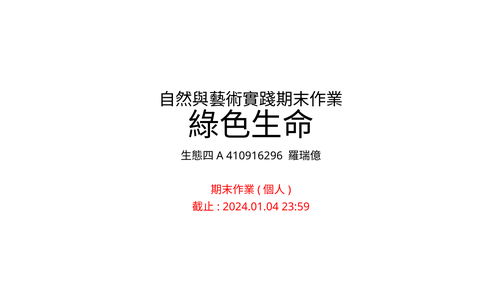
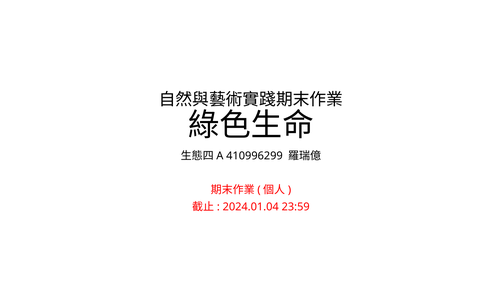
410916296: 410916296 -> 410996299
